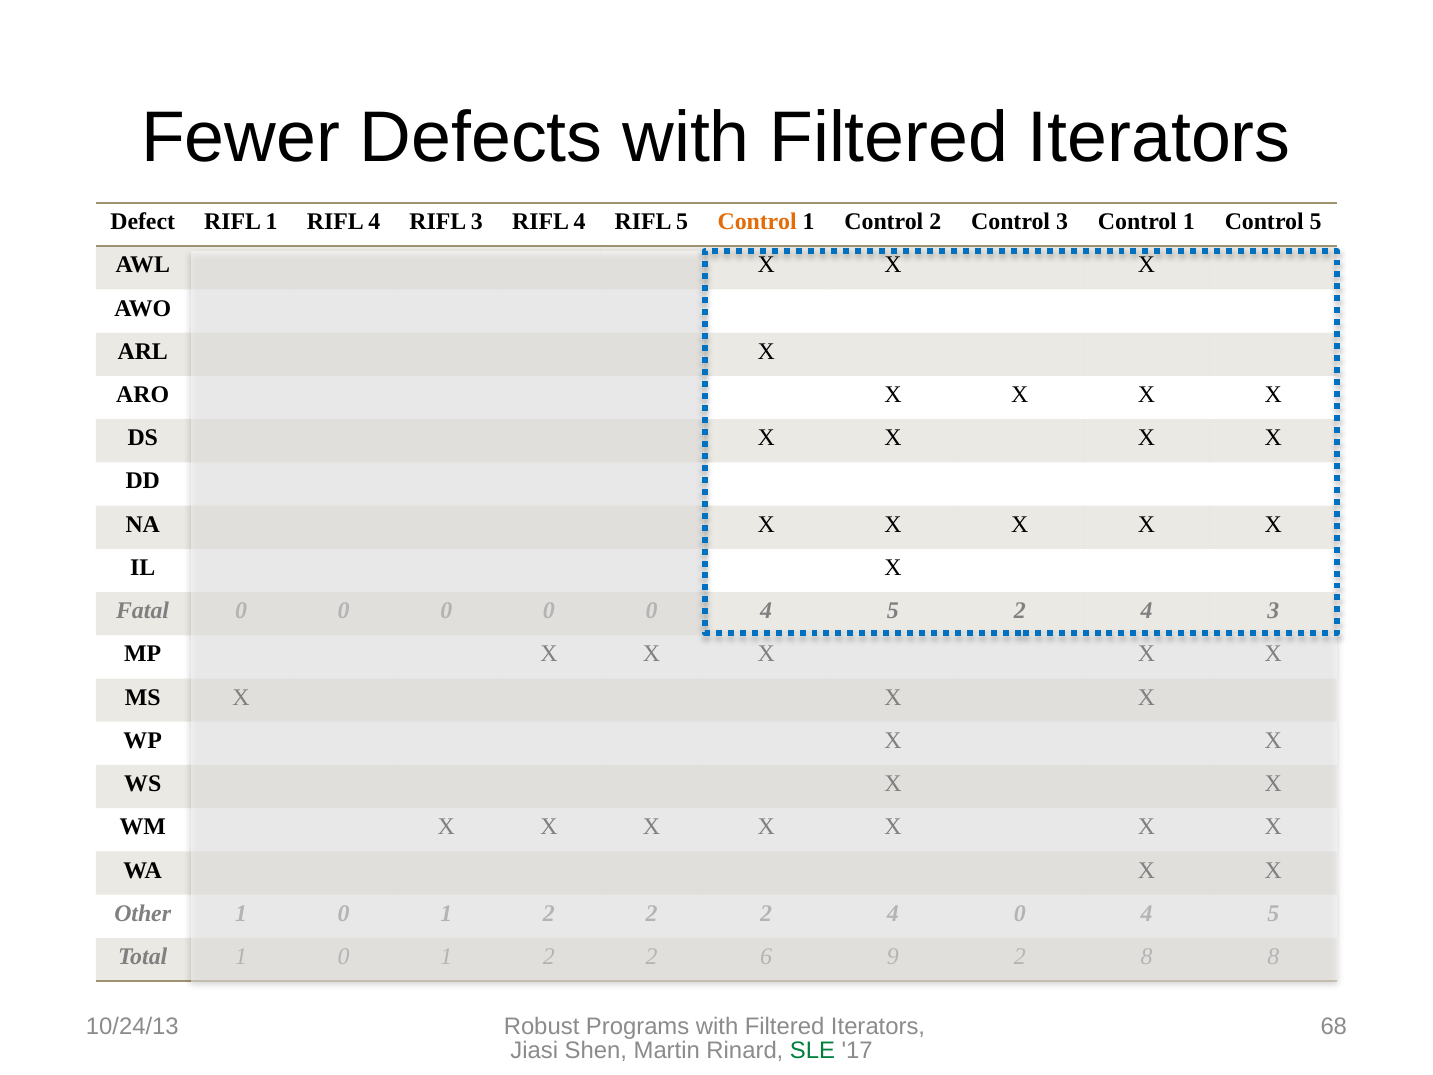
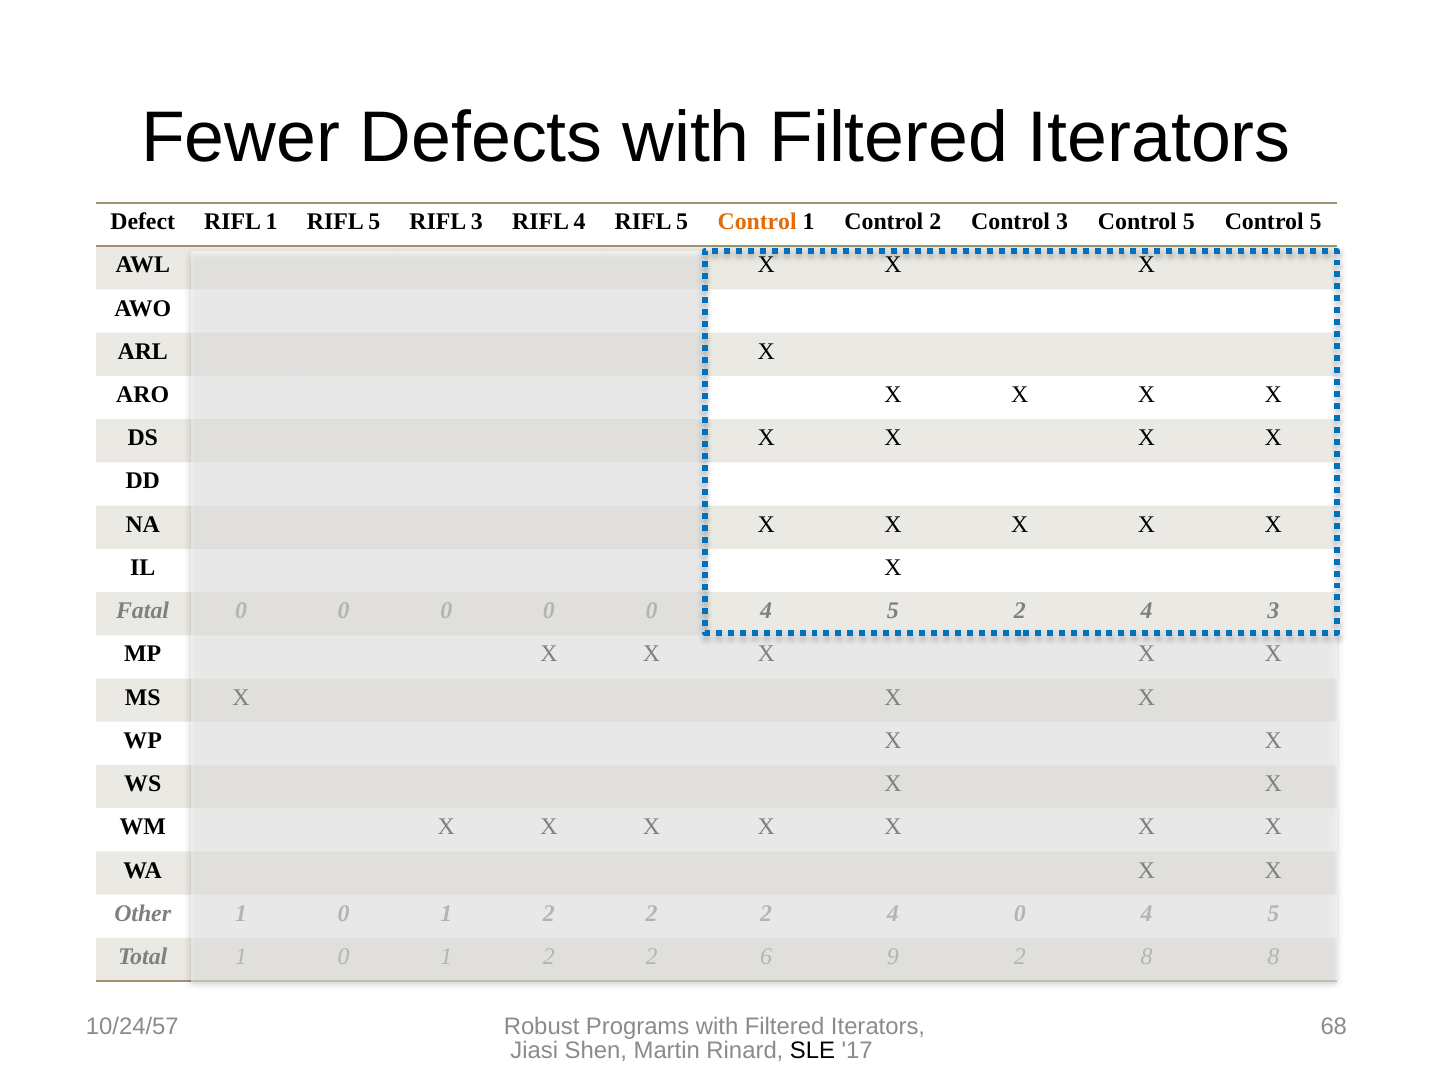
1 RIFL 4: 4 -> 5
3 Control 1: 1 -> 5
10/24/13: 10/24/13 -> 10/24/57
SLE colour: green -> black
